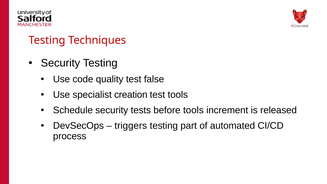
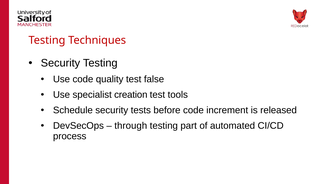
before tools: tools -> code
triggers: triggers -> through
